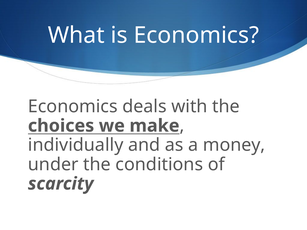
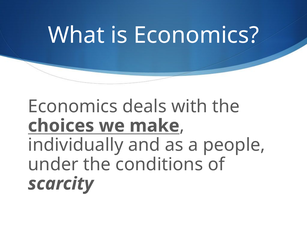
money: money -> people
